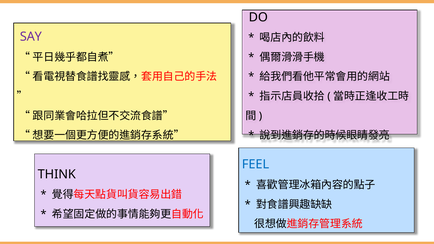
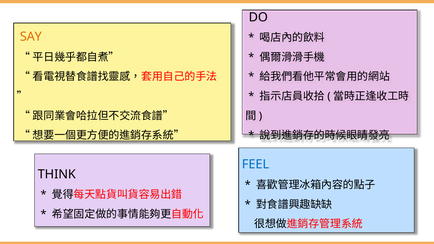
SAY colour: purple -> orange
